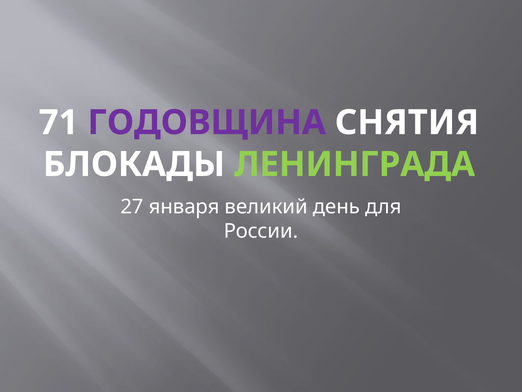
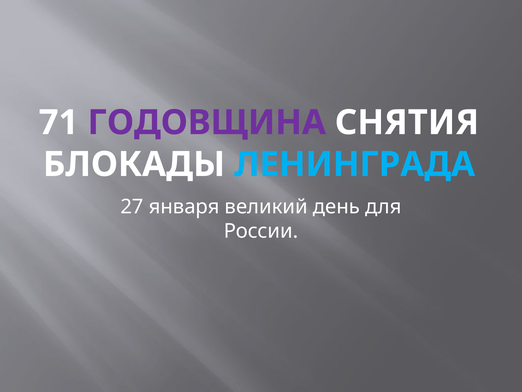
ЛЕНИНГРАДА colour: light green -> light blue
